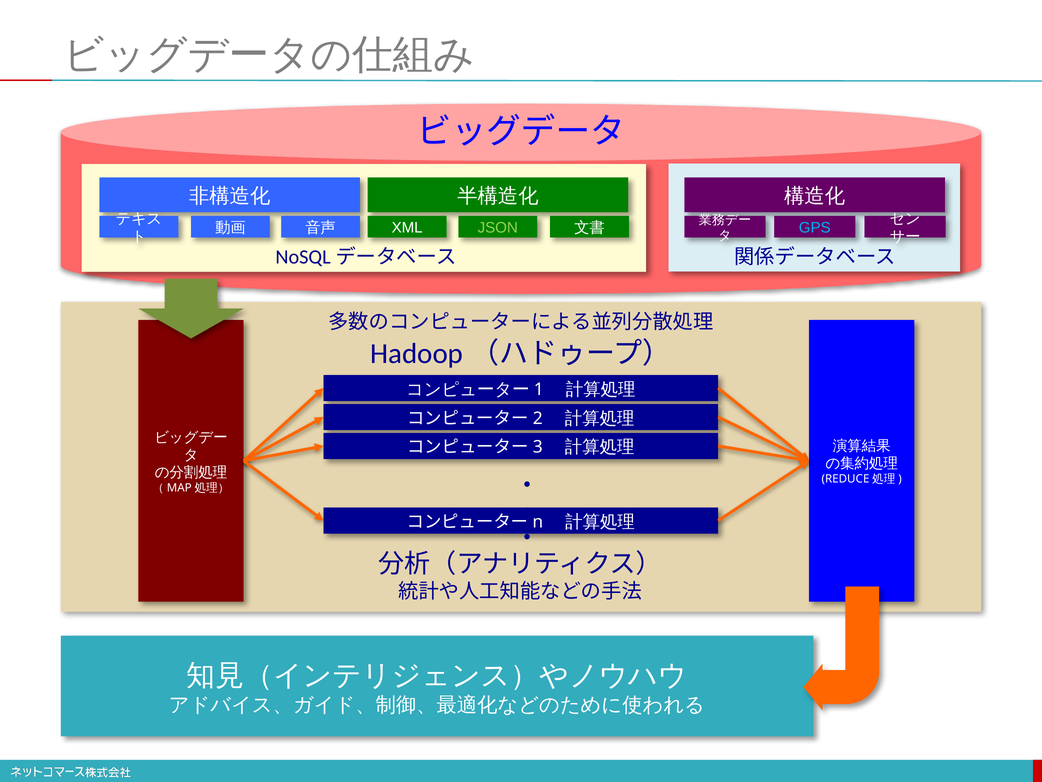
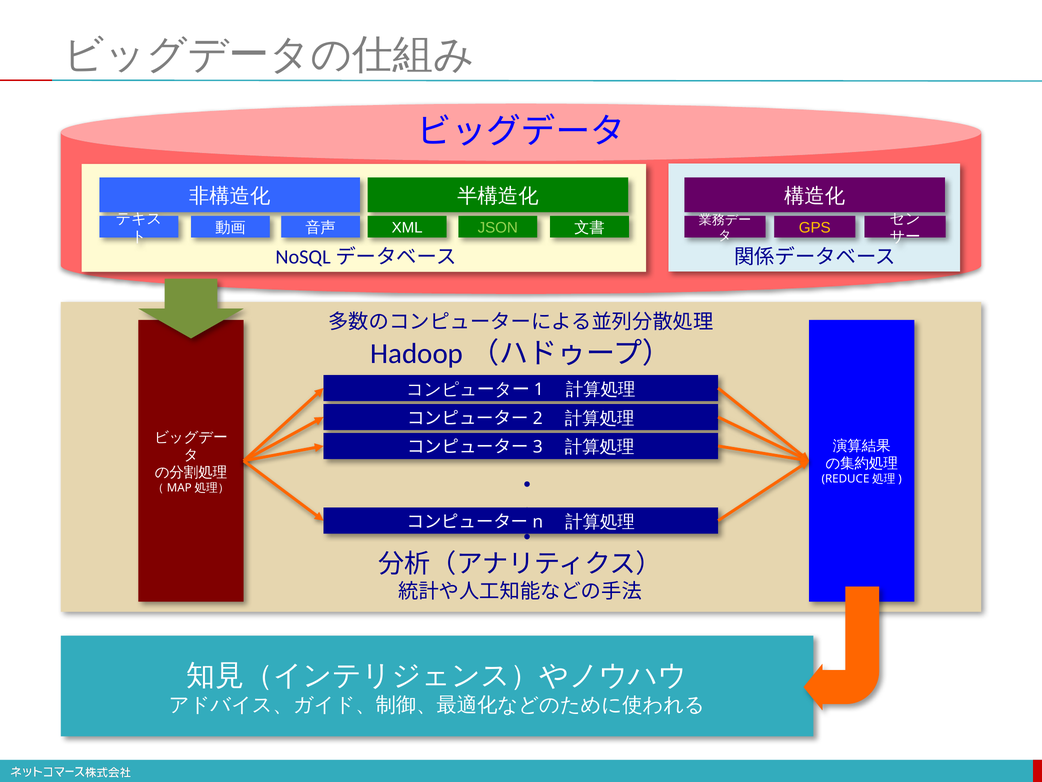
GPS colour: light blue -> yellow
